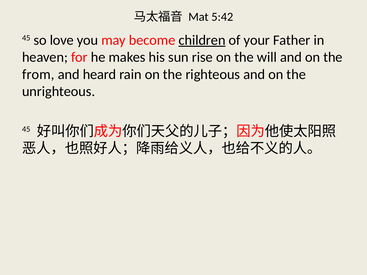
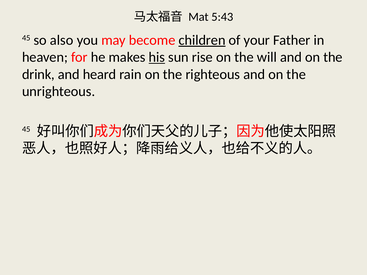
5:42: 5:42 -> 5:43
love: love -> also
his underline: none -> present
from: from -> drink
